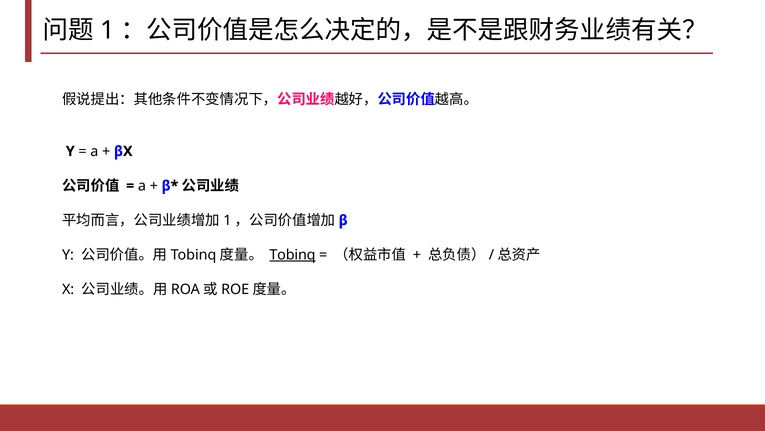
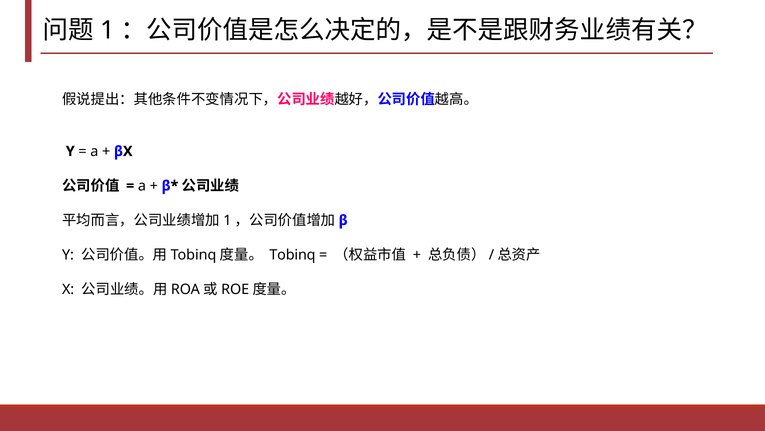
Tobinq underline: present -> none
